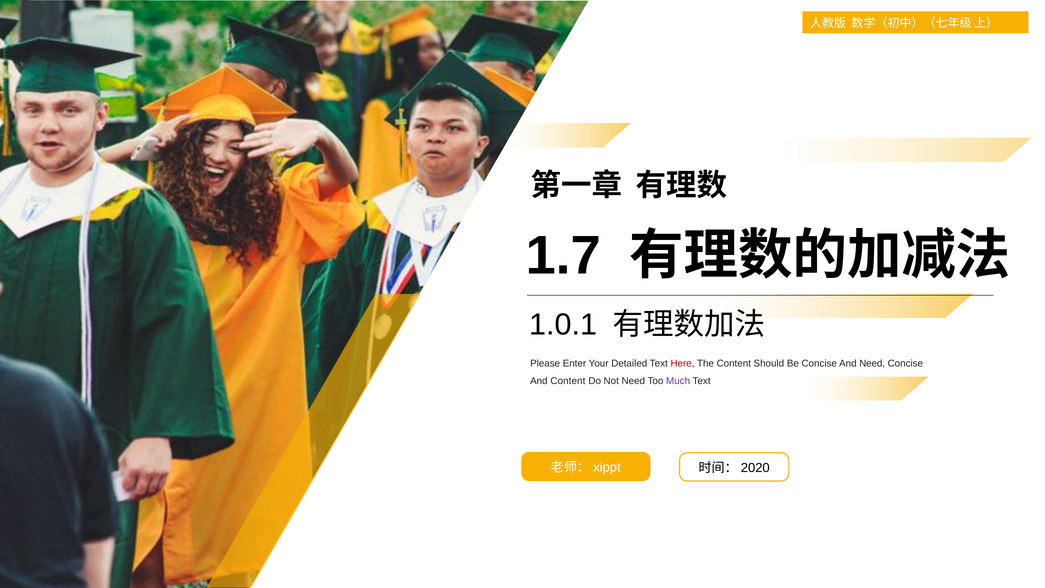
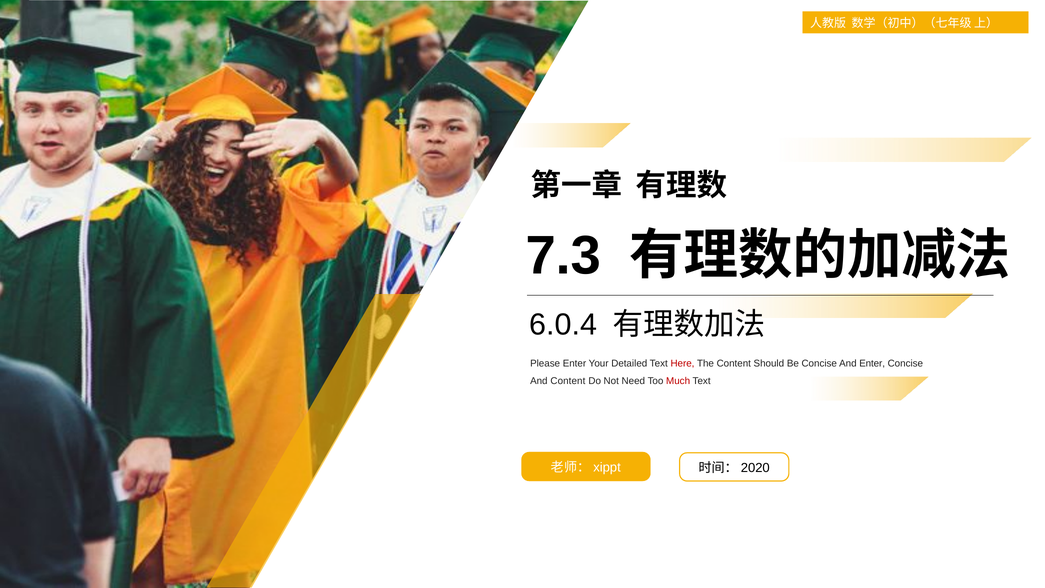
1.7: 1.7 -> 7.3
1.0.1: 1.0.1 -> 6.0.4
And Need: Need -> Enter
Much colour: purple -> red
